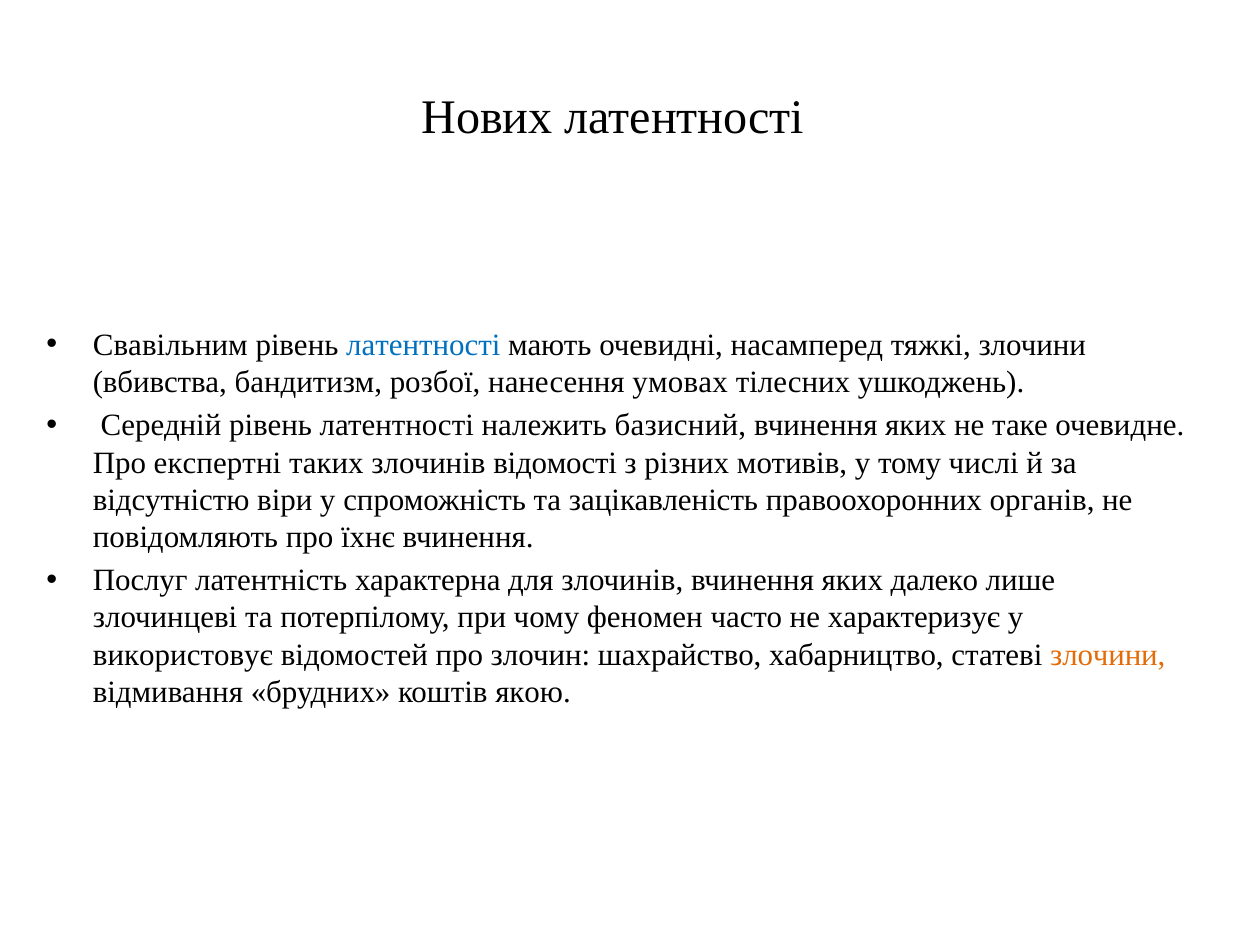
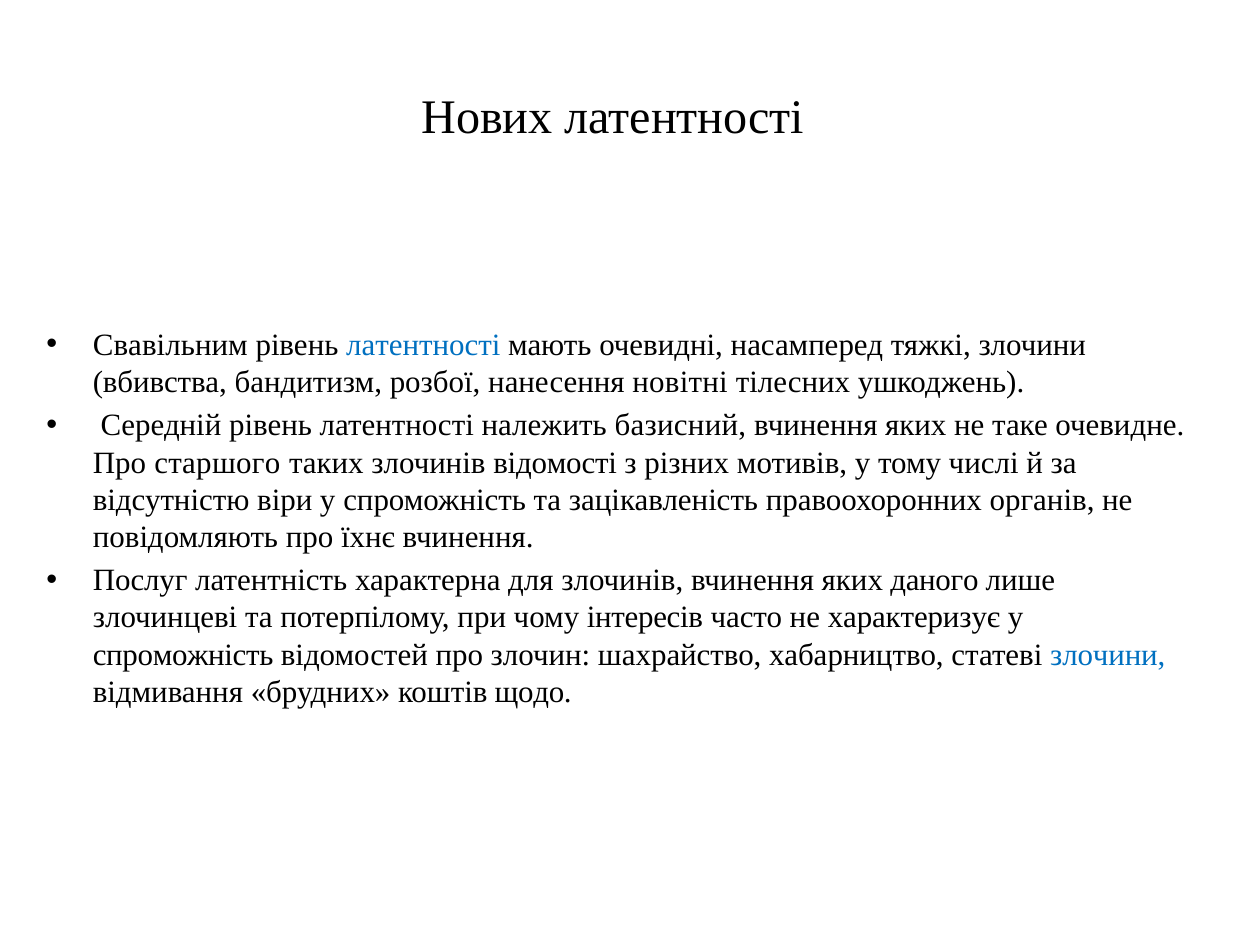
умовах: умовах -> новітні
експертні: експертні -> старшого
далеко: далеко -> даного
феномен: феномен -> інтересів
використовує at (183, 654): використовує -> спроможність
злочини at (1108, 654) colour: orange -> blue
якою: якою -> щодо
